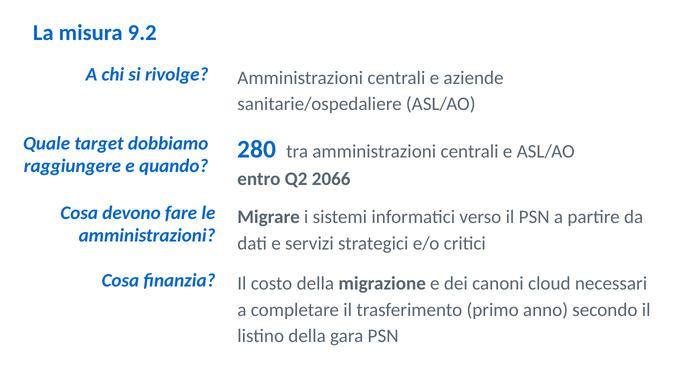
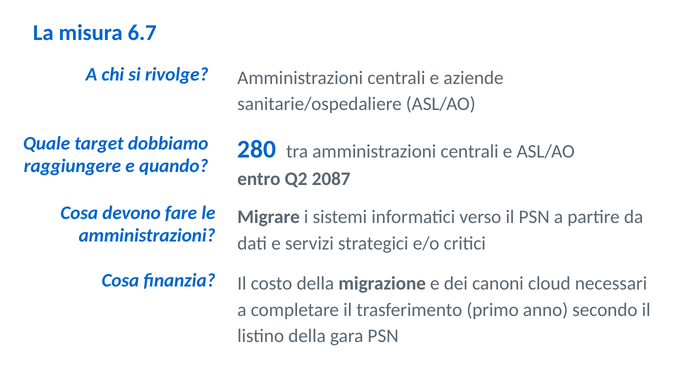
9.2: 9.2 -> 6.7
2066: 2066 -> 2087
